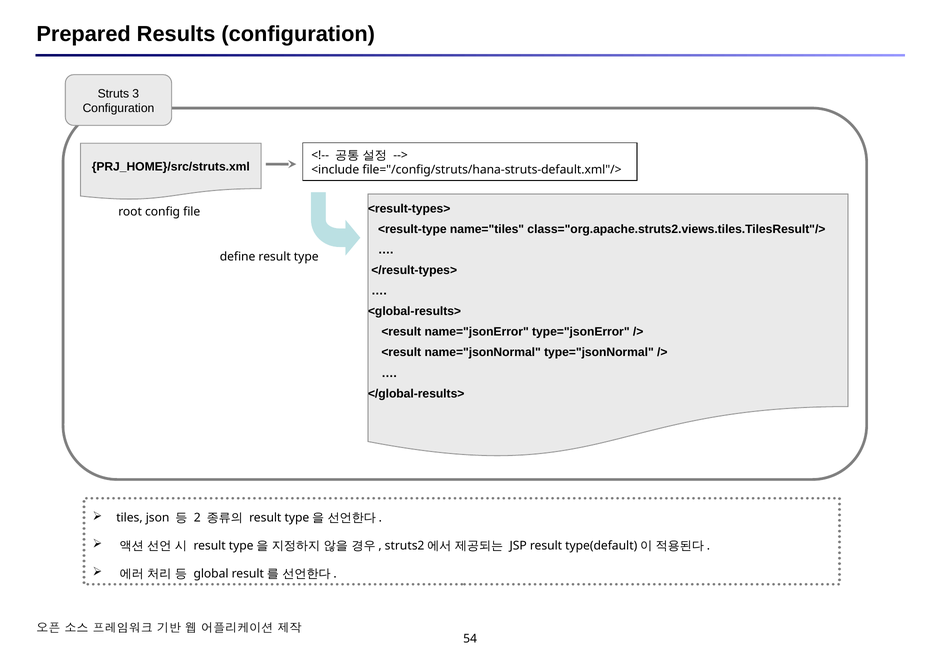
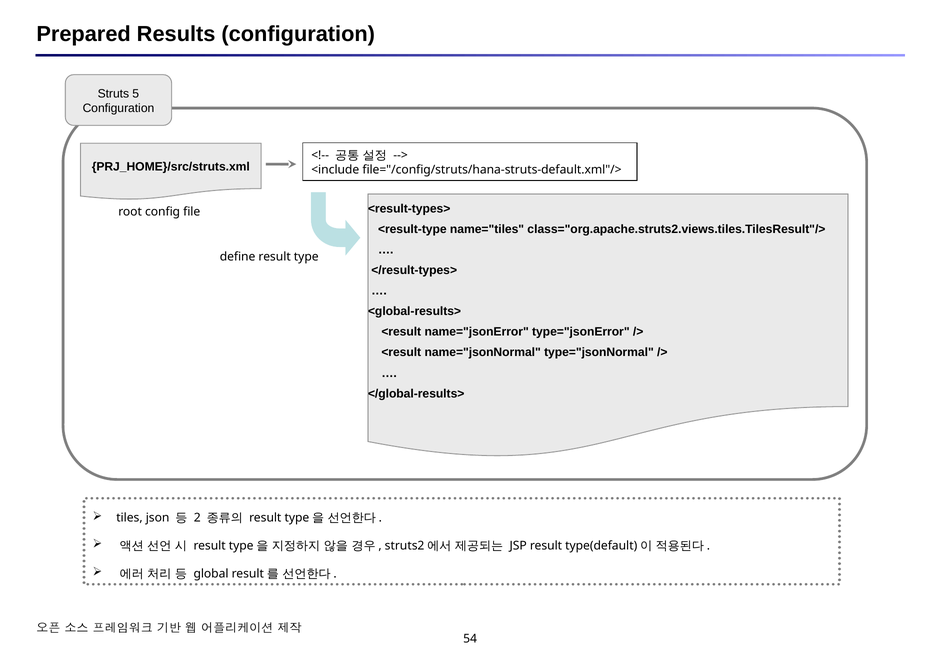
3: 3 -> 5
